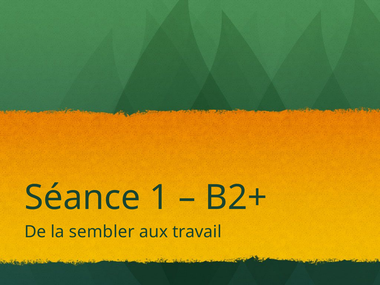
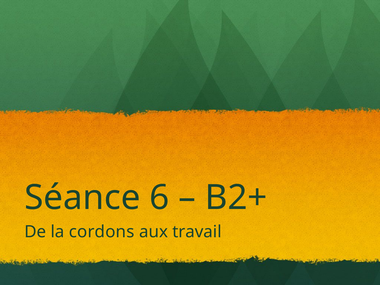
1: 1 -> 6
sembler: sembler -> cordons
